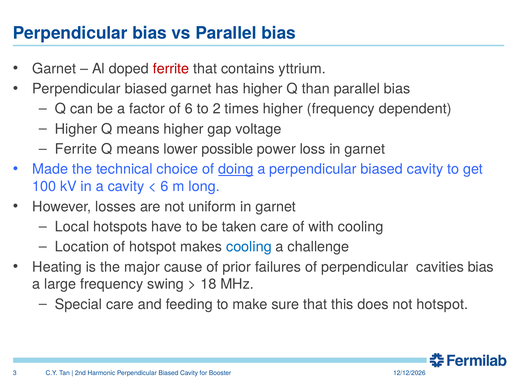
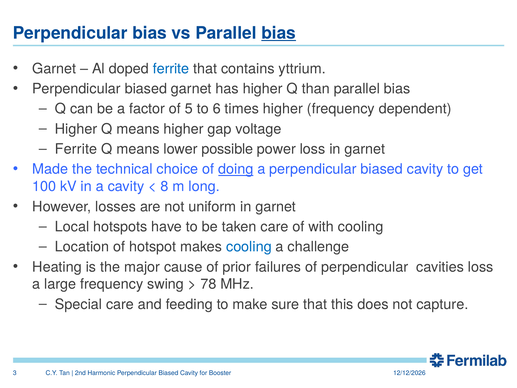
bias at (279, 33) underline: none -> present
ferrite at (171, 69) colour: red -> blue
of 6: 6 -> 5
2: 2 -> 6
6 at (165, 186): 6 -> 8
cavities bias: bias -> loss
18: 18 -> 78
not hotspot: hotspot -> capture
